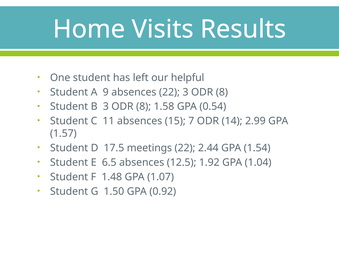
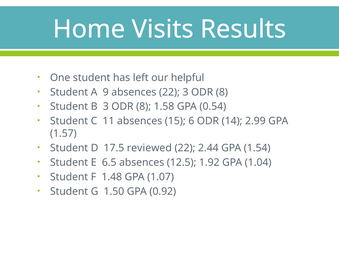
7: 7 -> 6
meetings: meetings -> reviewed
